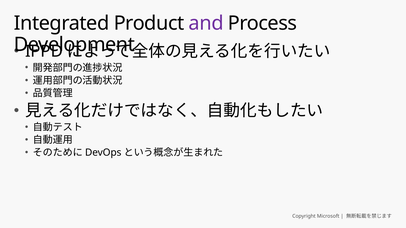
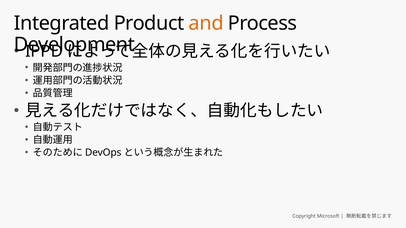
and colour: purple -> orange
